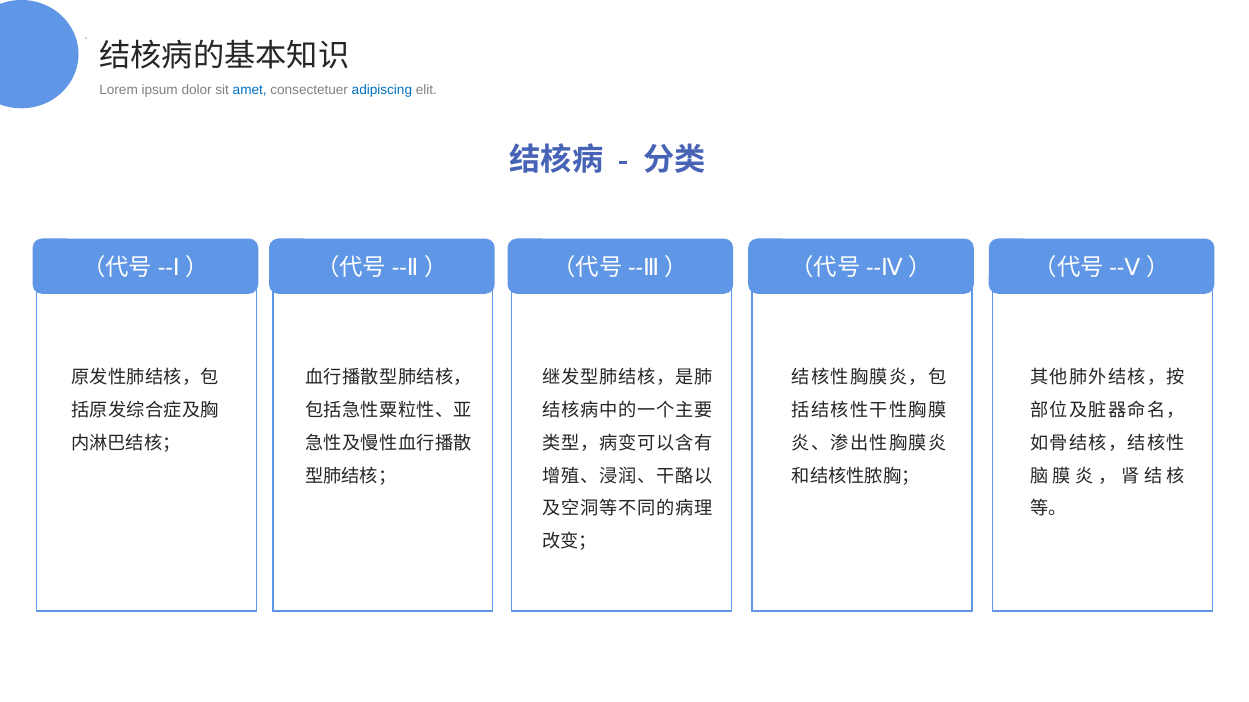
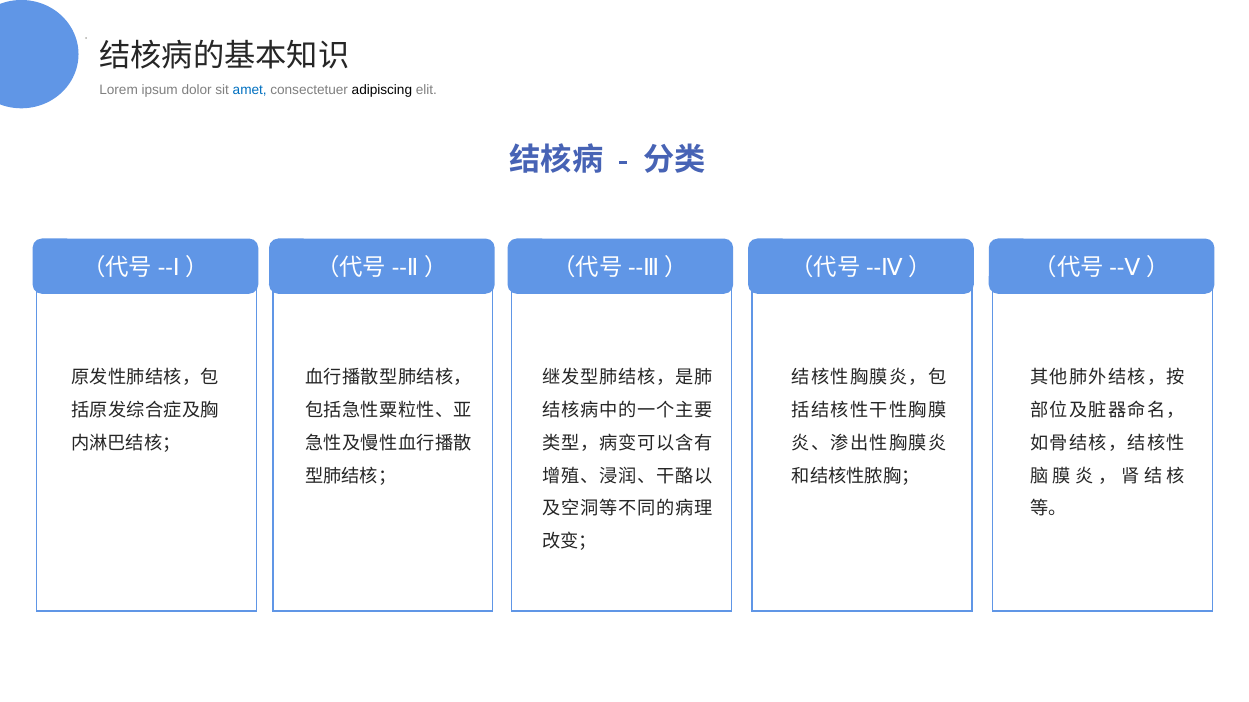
adipiscing colour: blue -> black
